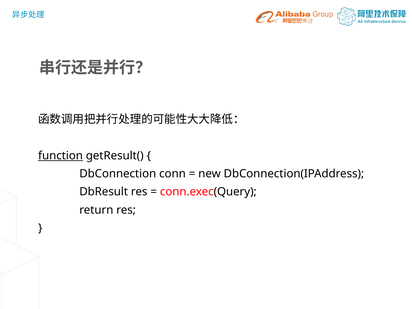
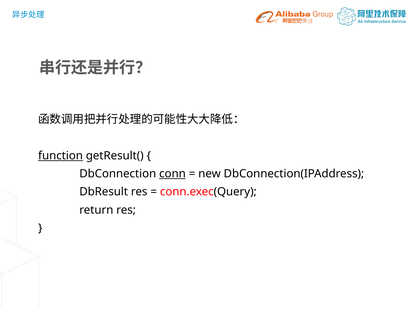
conn underline: none -> present
